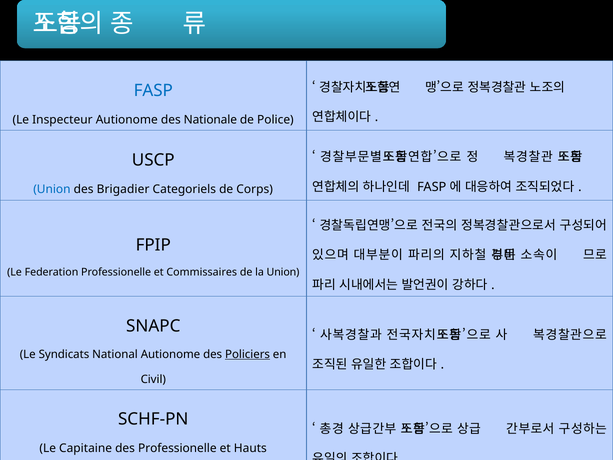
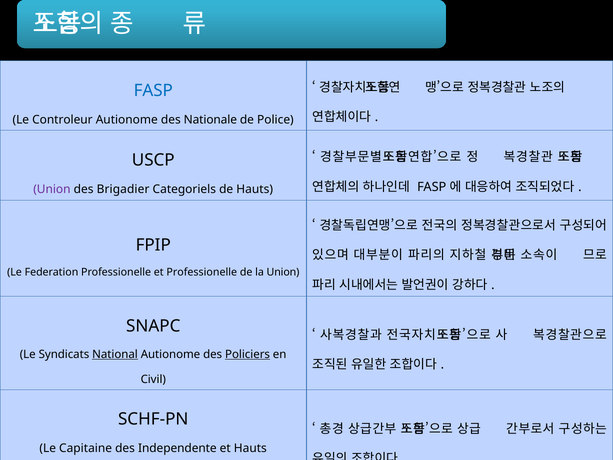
Inspecteur: Inspecteur -> Controleur
Union at (52, 189) colour: blue -> purple
de Corps: Corps -> Hauts
et Commissaires: Commissaires -> Professionelle
National underline: none -> present
des Professionelle: Professionelle -> Independente
